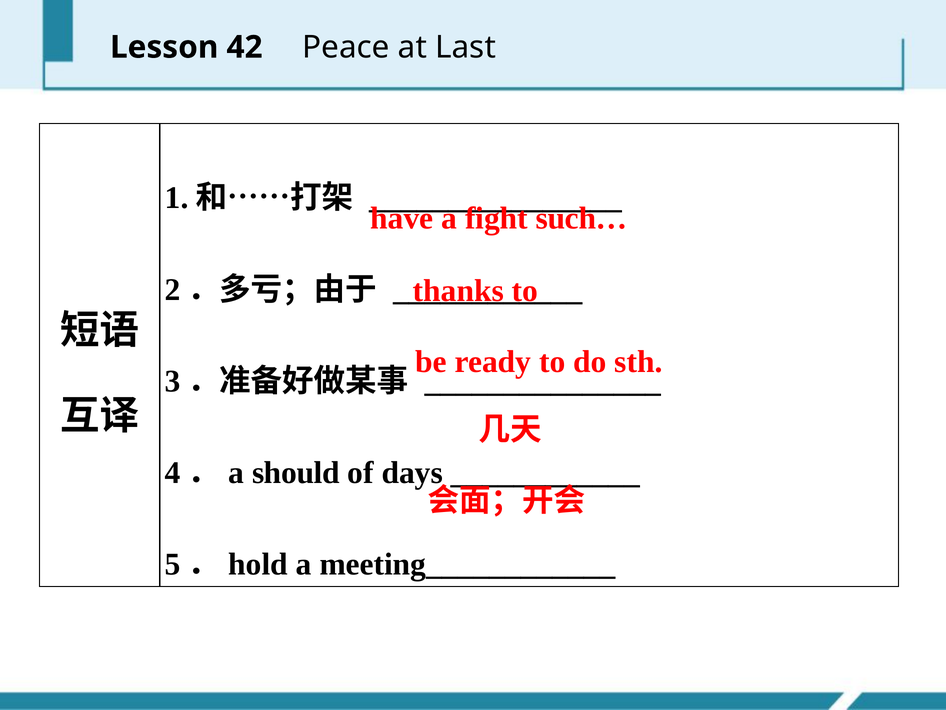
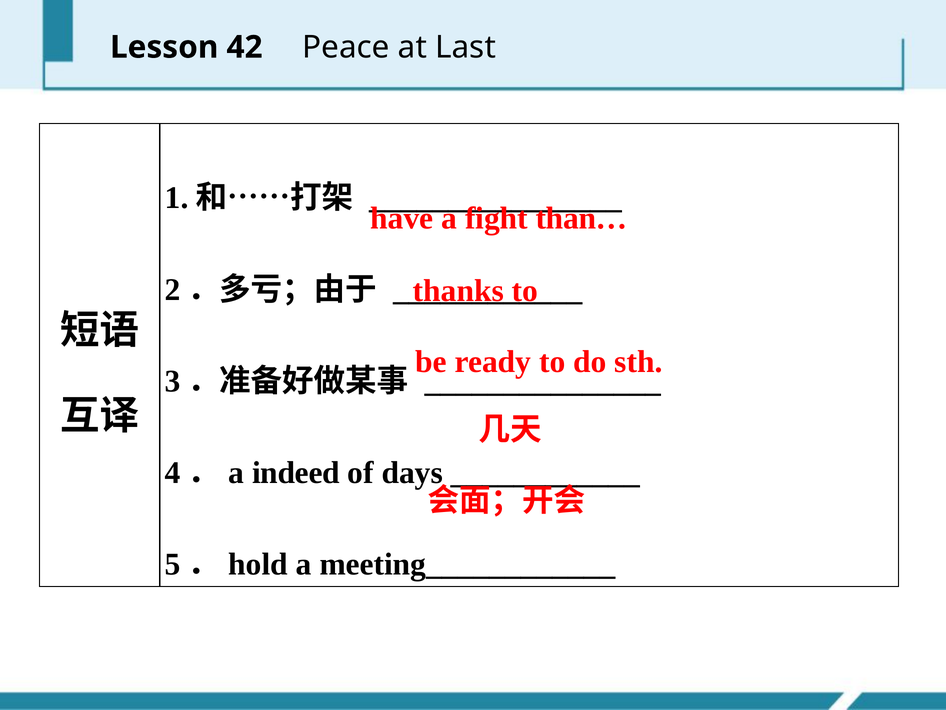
such…: such… -> than…
should: should -> indeed
